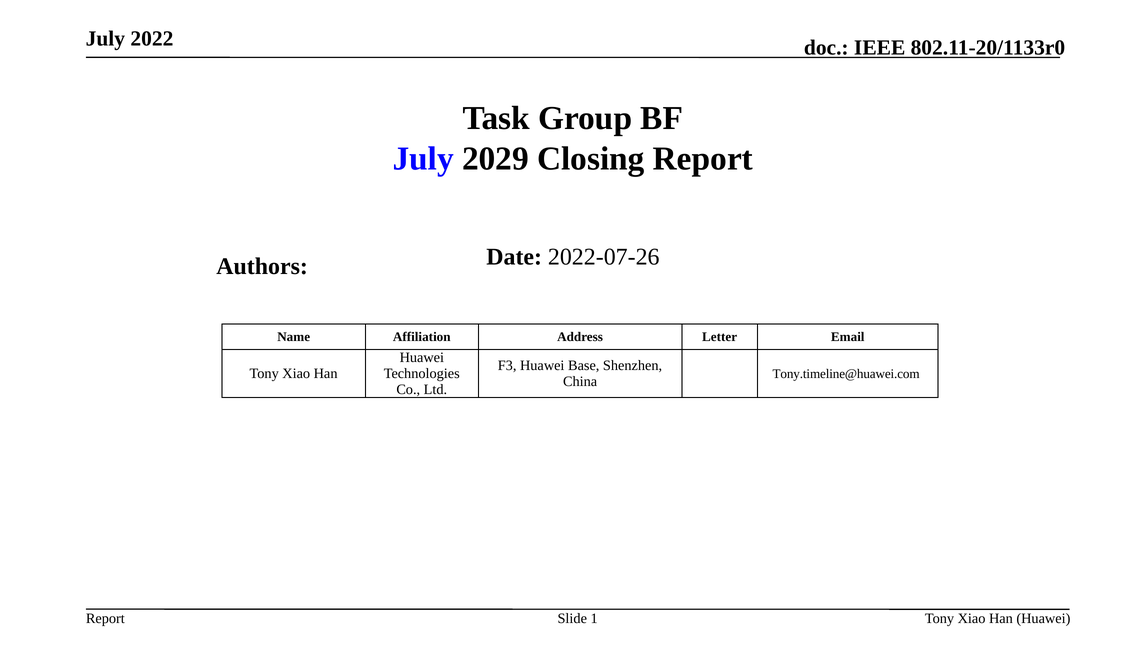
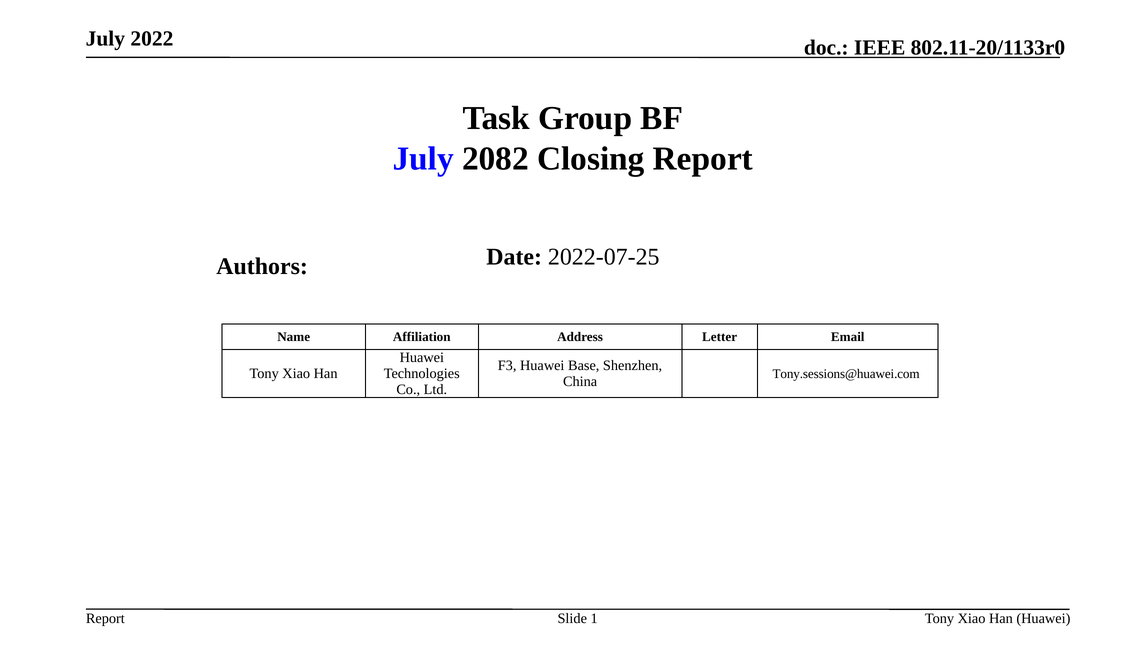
2029: 2029 -> 2082
2022-07-26: 2022-07-26 -> 2022-07-25
Tony.timeline@huawei.com: Tony.timeline@huawei.com -> Tony.sessions@huawei.com
